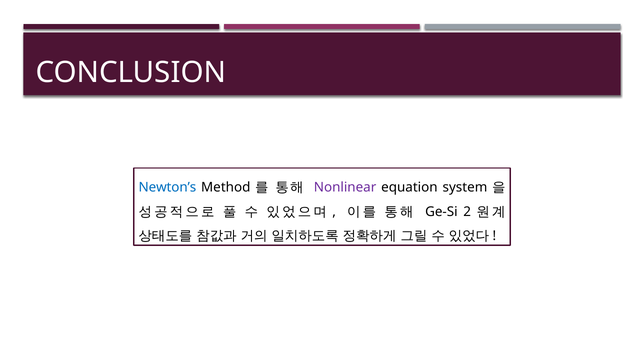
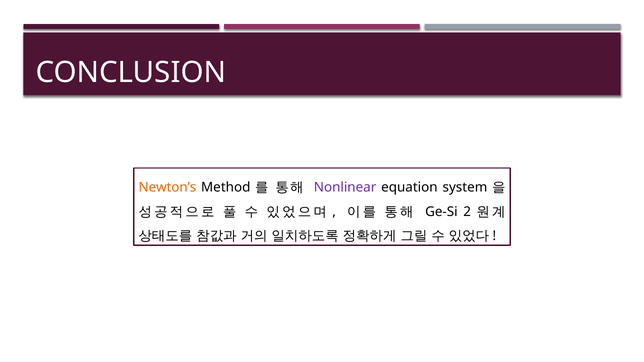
Newton’s colour: blue -> orange
